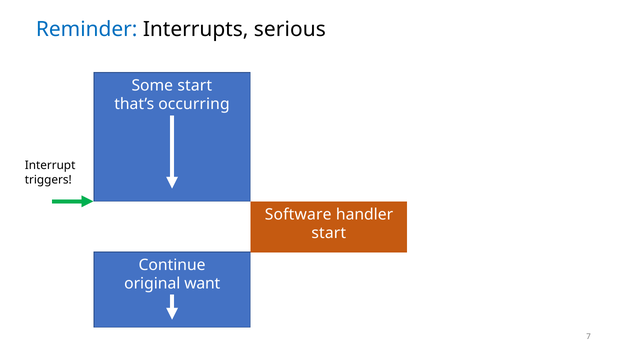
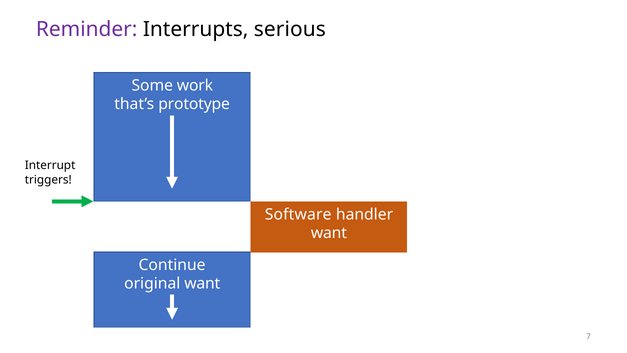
Reminder colour: blue -> purple
Some start: start -> work
occurring: occurring -> prototype
start at (329, 233): start -> want
